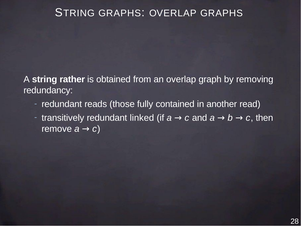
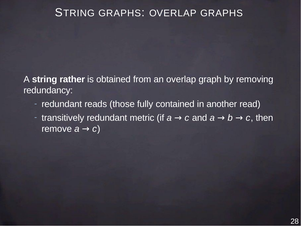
linked: linked -> metric
